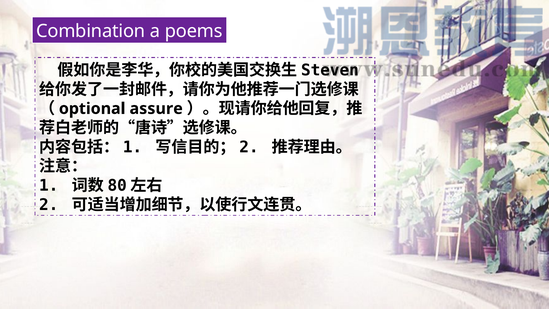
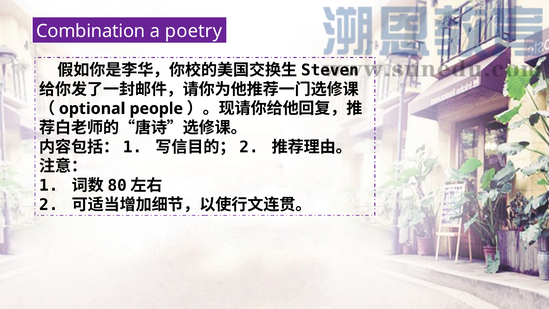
poems: poems -> poetry
assure: assure -> people
